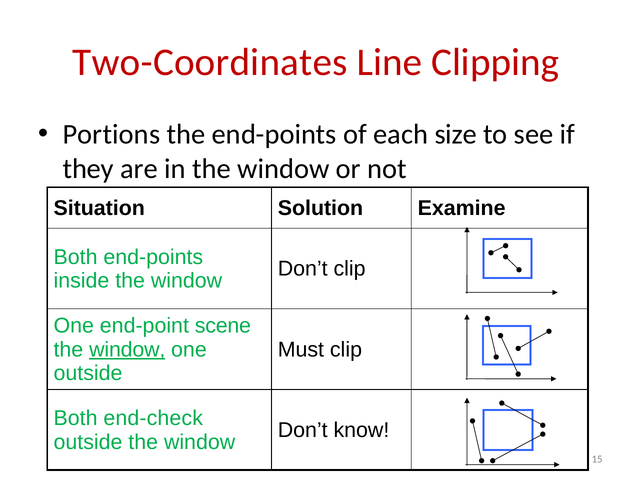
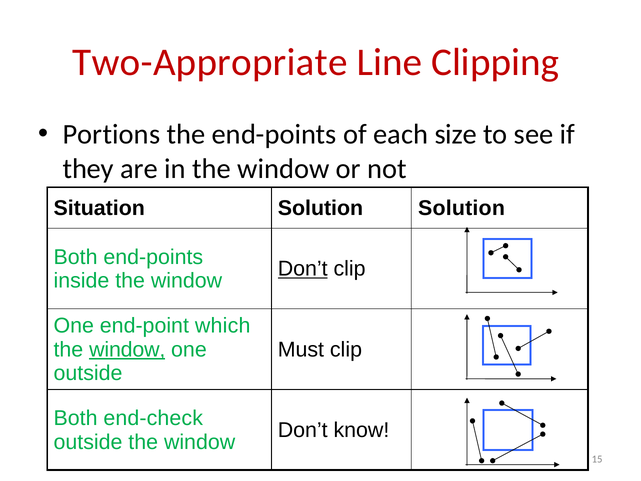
Two-Coordinates: Two-Coordinates -> Two-Appropriate
Solution Examine: Examine -> Solution
Don’t at (303, 269) underline: none -> present
scene: scene -> which
